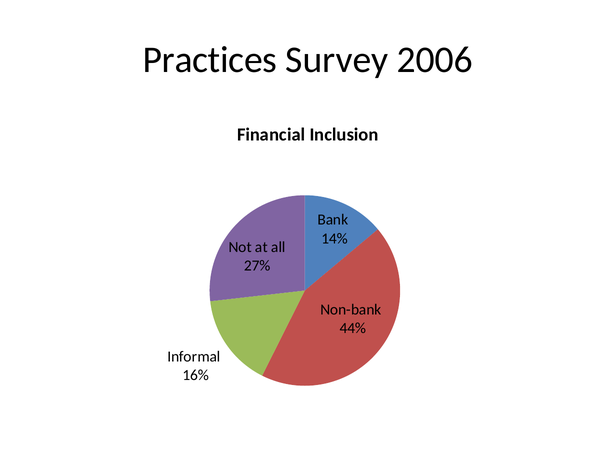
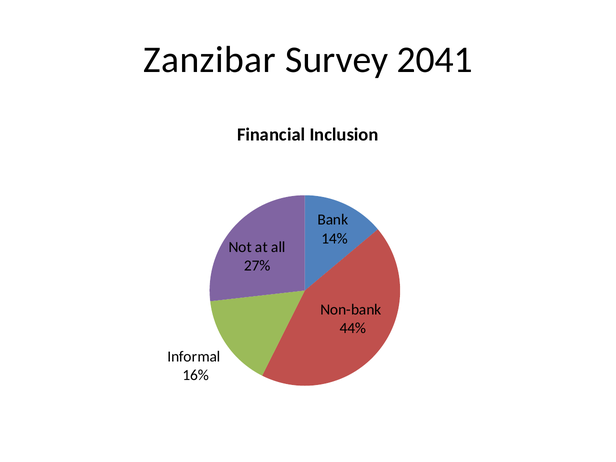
Practices: Practices -> Zanzibar
2006: 2006 -> 2041
